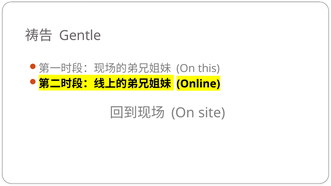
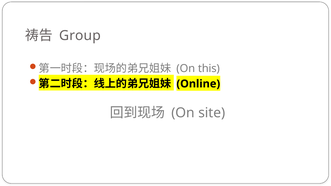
Gentle: Gentle -> Group
